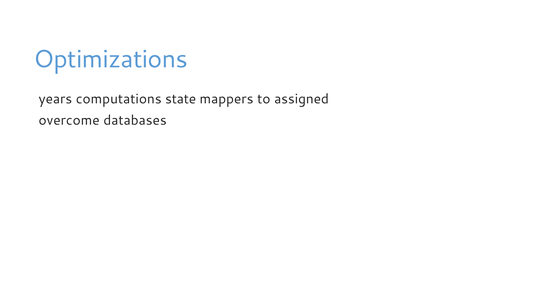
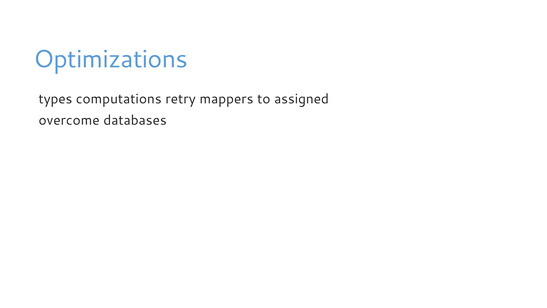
years: years -> types
state: state -> retry
